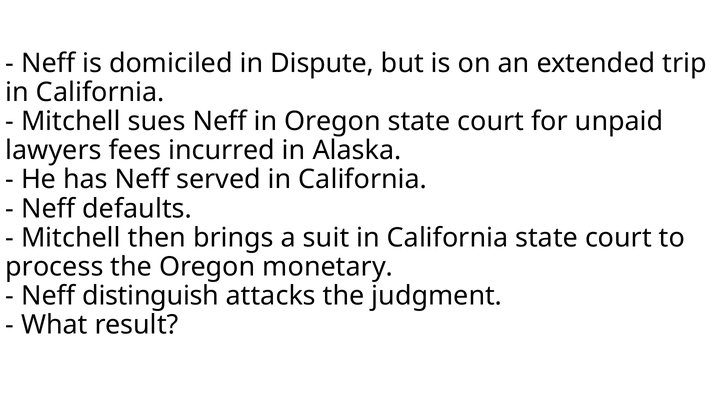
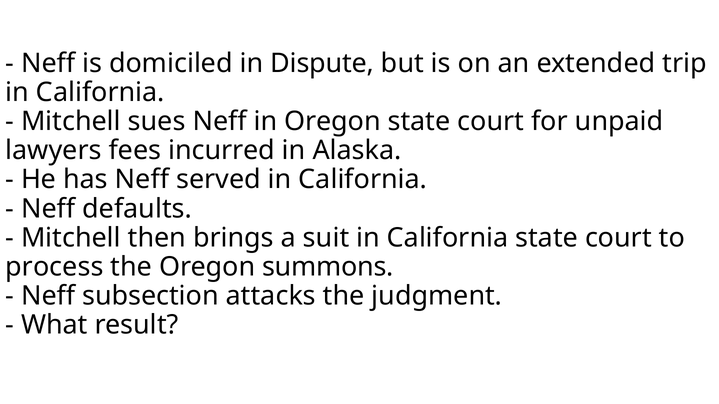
monetary: monetary -> summons
distinguish: distinguish -> subsection
